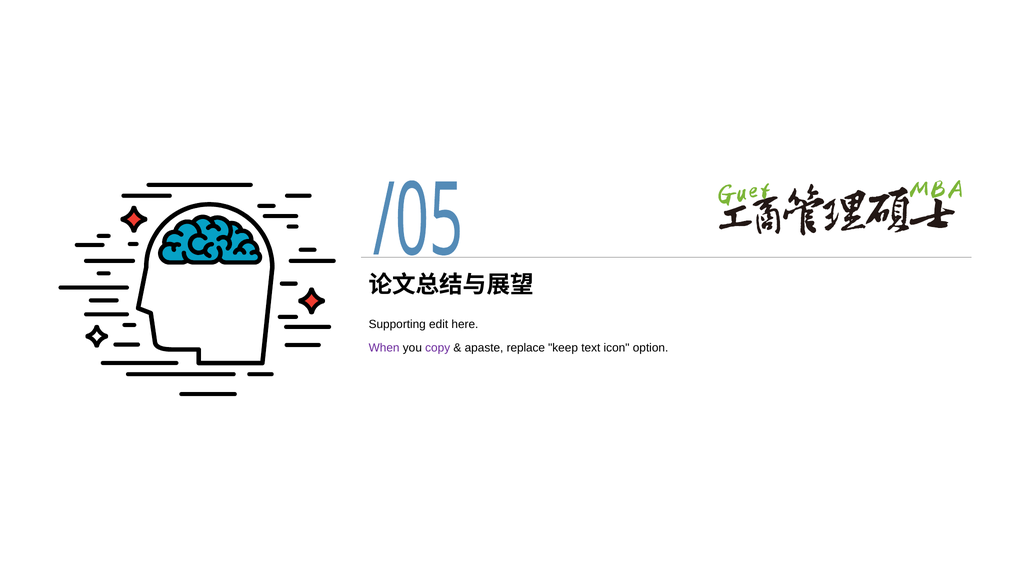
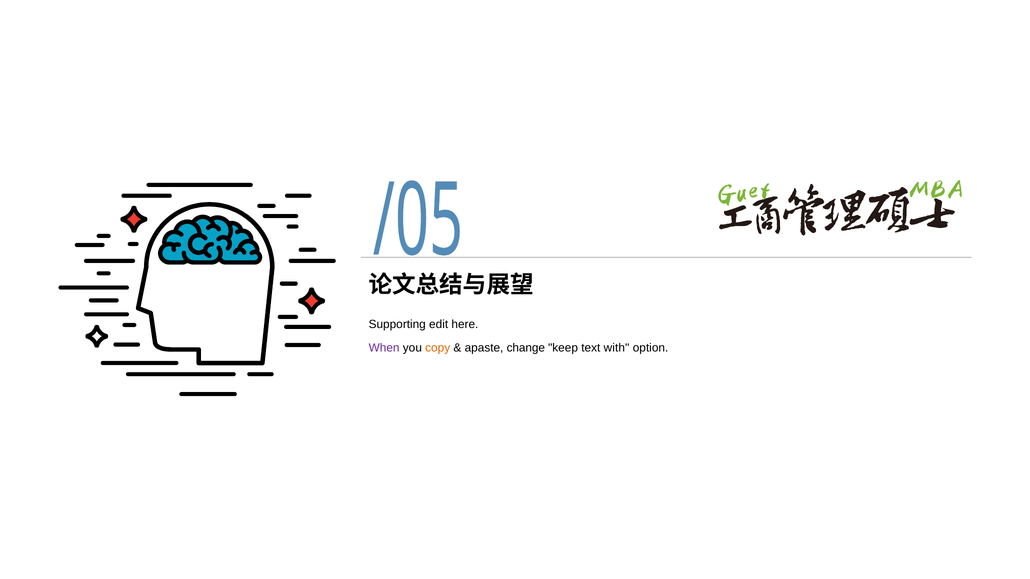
copy colour: purple -> orange
replace: replace -> change
icon: icon -> with
